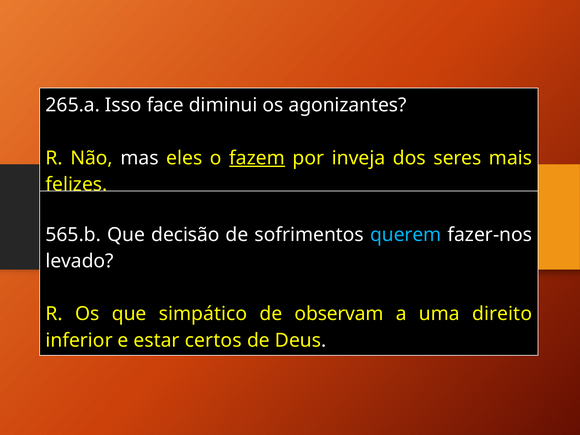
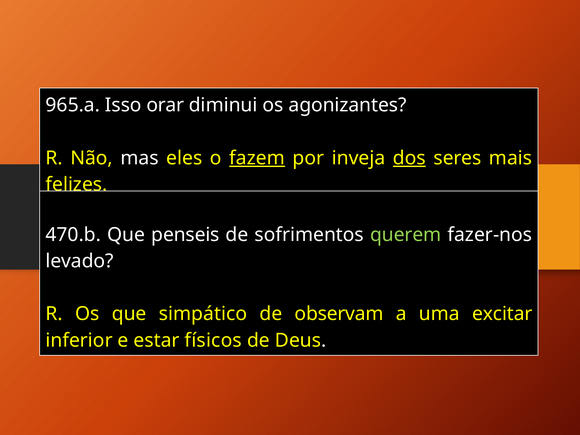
265.a: 265.a -> 965.a
face: face -> orar
dos underline: none -> present
565.b: 565.b -> 470.b
decisão: decisão -> penseis
querem colour: light blue -> light green
direito: direito -> excitar
certos: certos -> físicos
